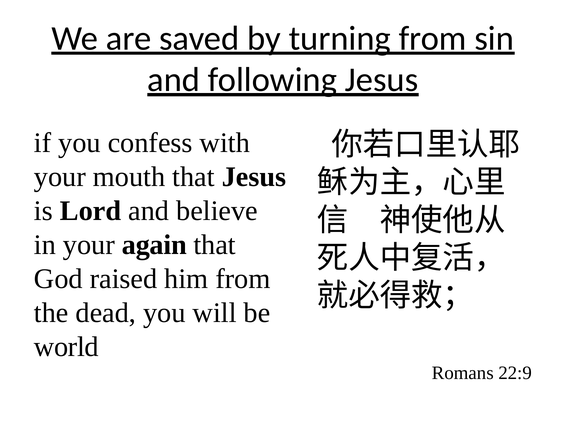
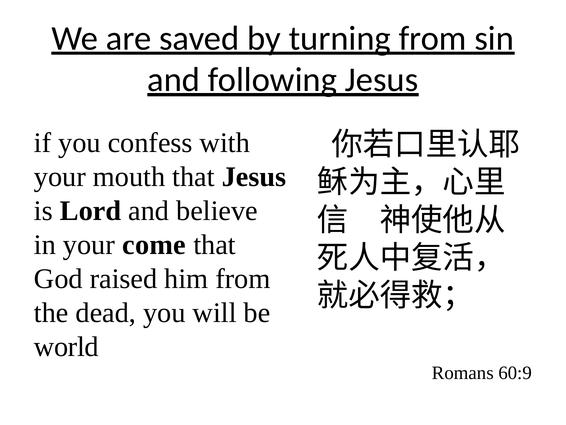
again: again -> come
22:9: 22:9 -> 60:9
